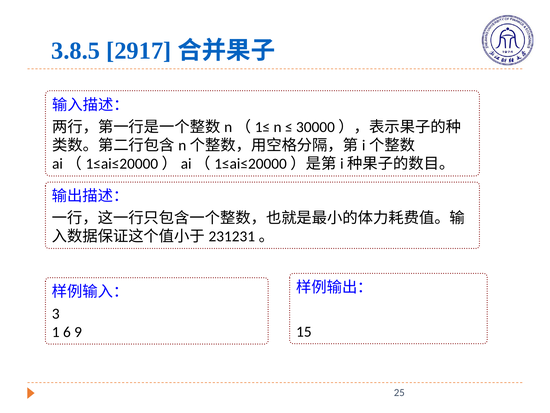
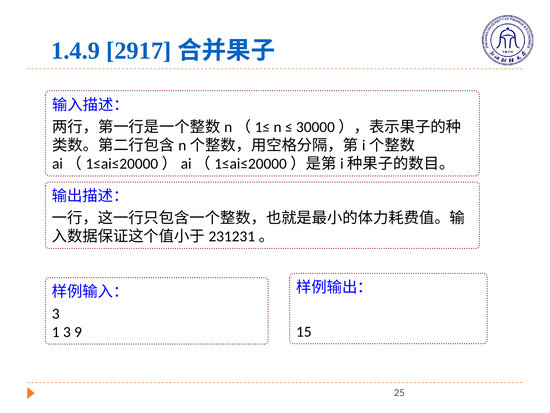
3.8.5: 3.8.5 -> 1.4.9
1 6: 6 -> 3
